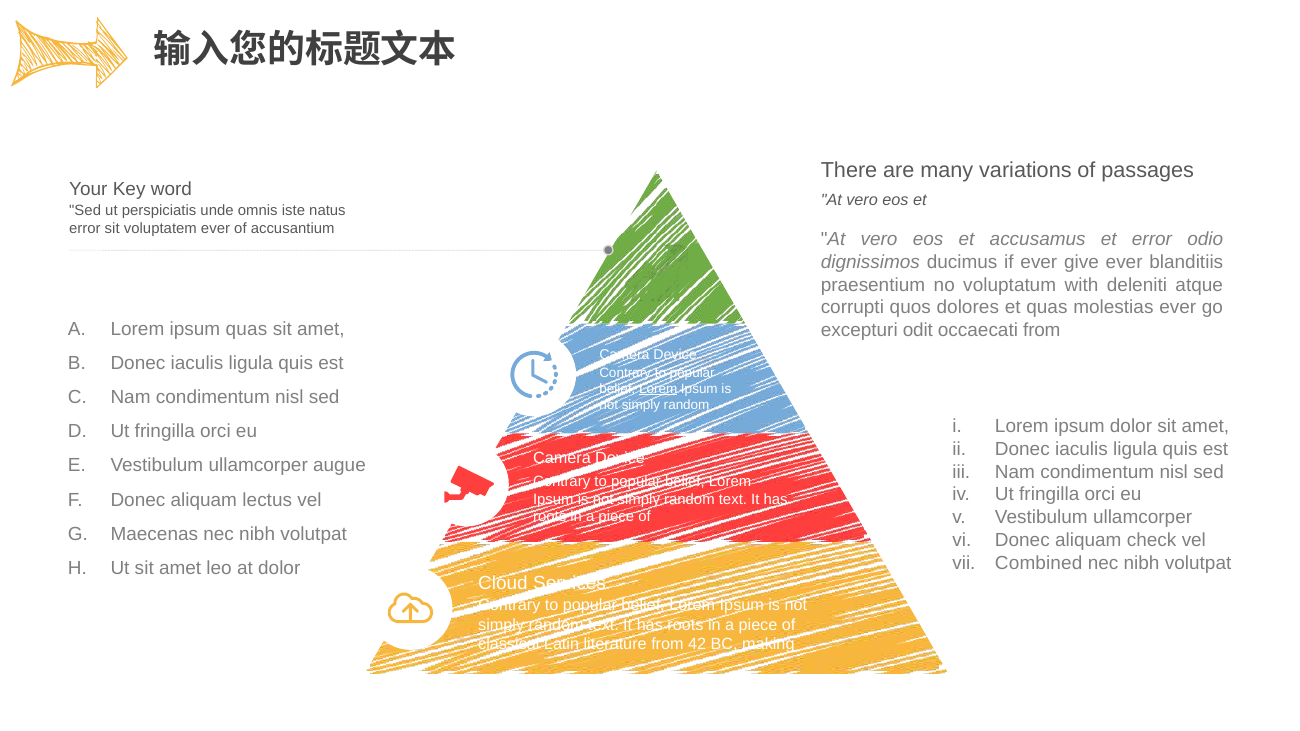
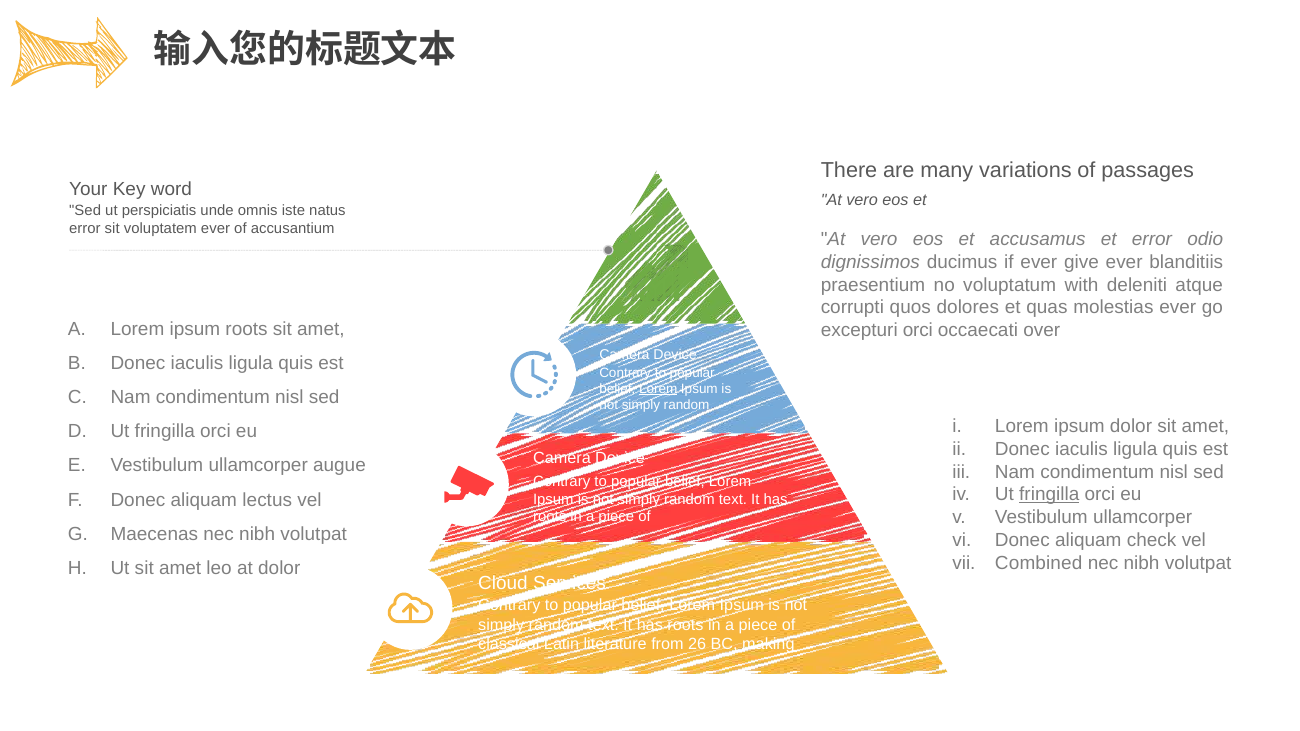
ipsum quas: quas -> roots
excepturi odit: odit -> orci
occaecati from: from -> over
fringilla at (1049, 495) underline: none -> present
42: 42 -> 26
